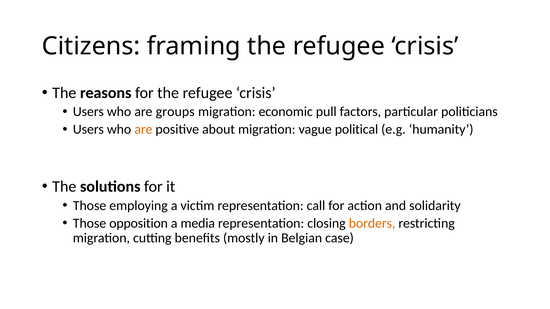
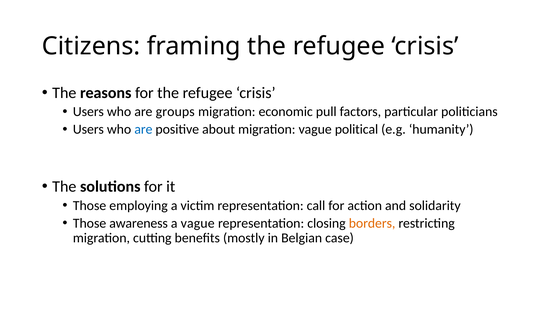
are at (143, 130) colour: orange -> blue
opposition: opposition -> awareness
a media: media -> vague
